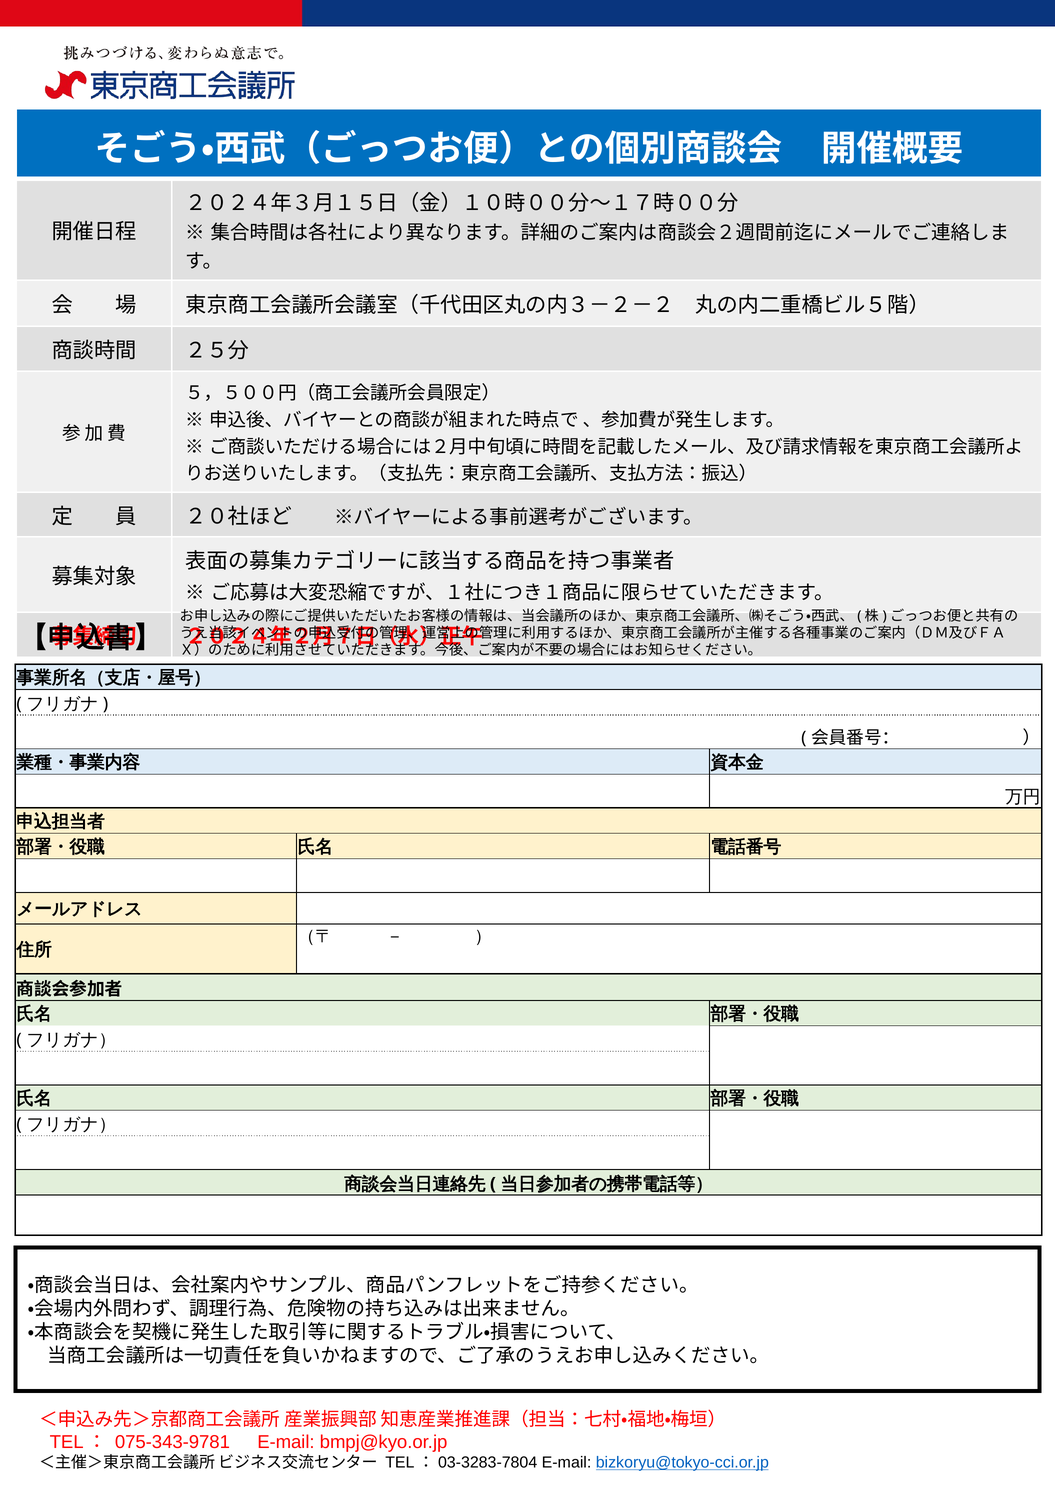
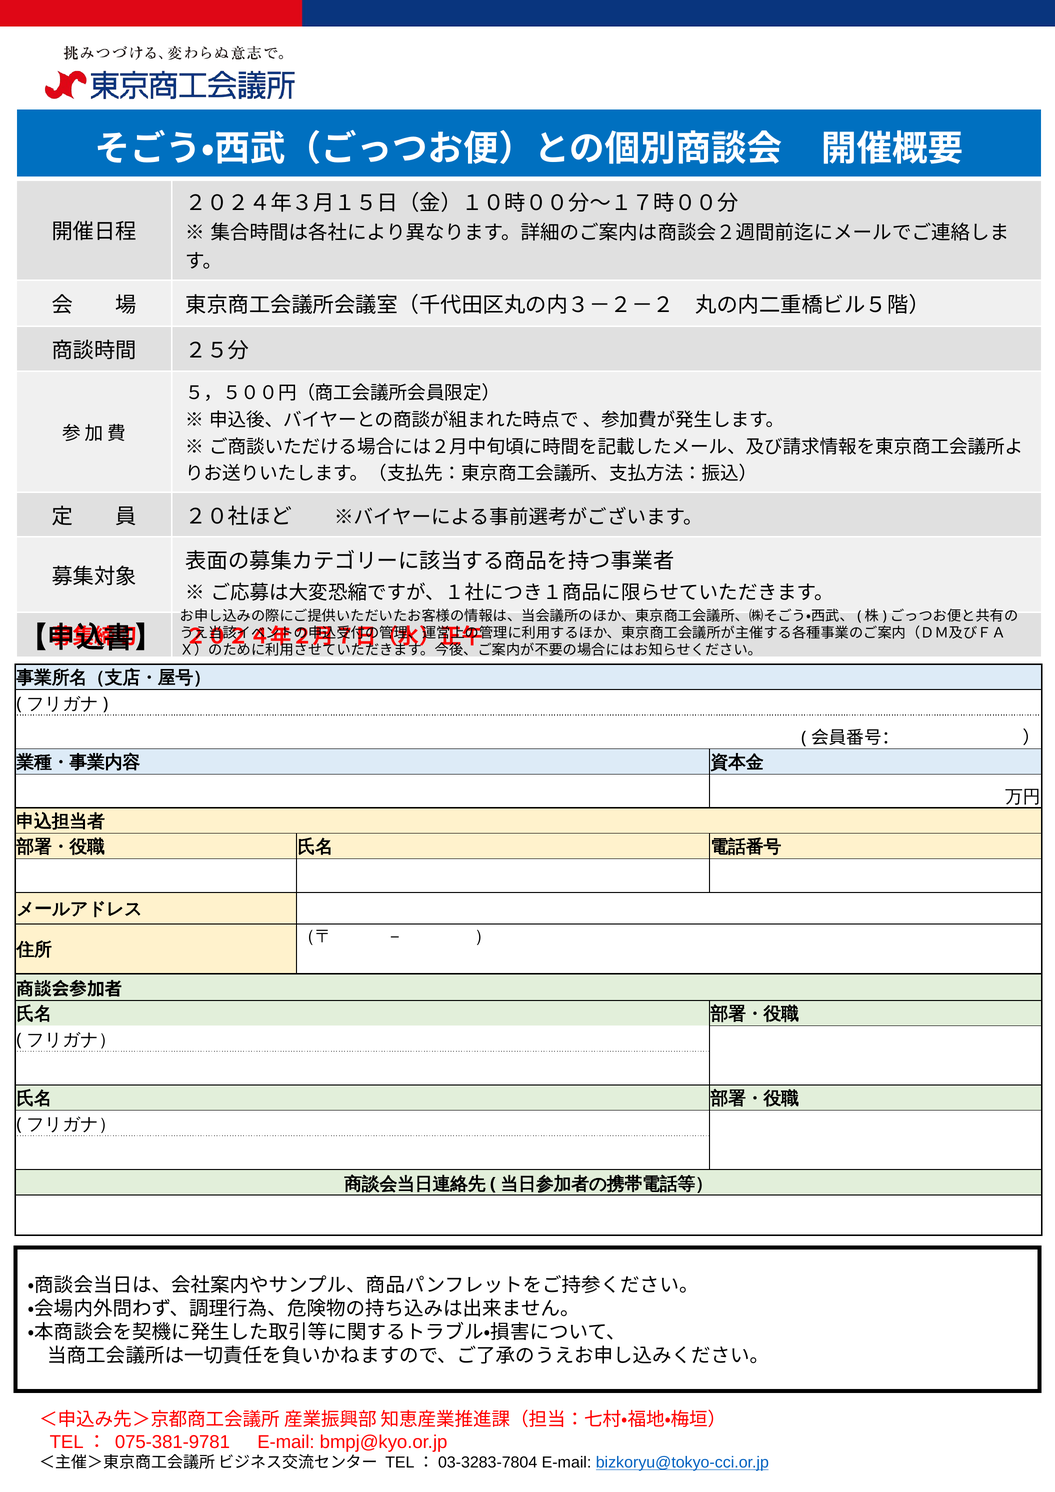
075-343-9781: 075-343-9781 -> 075-381-9781
